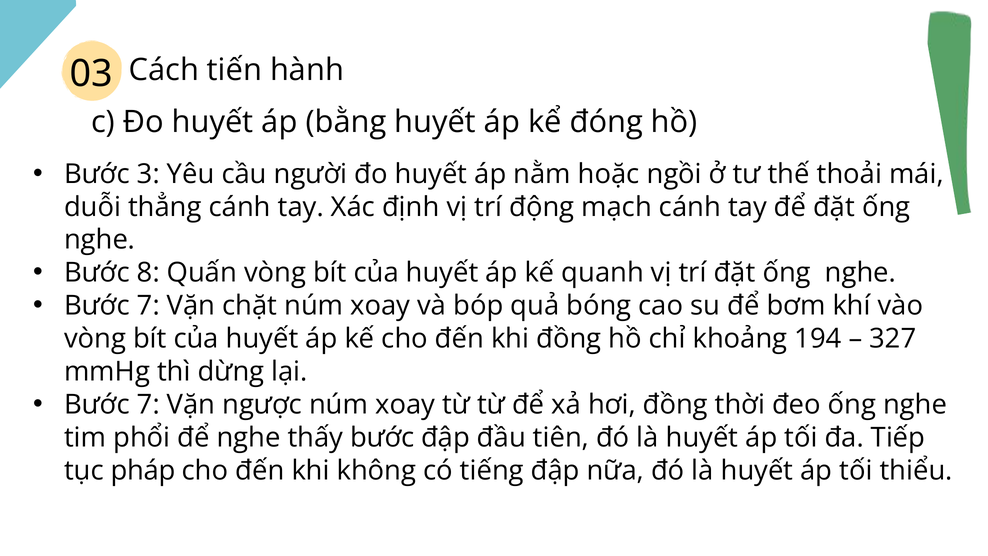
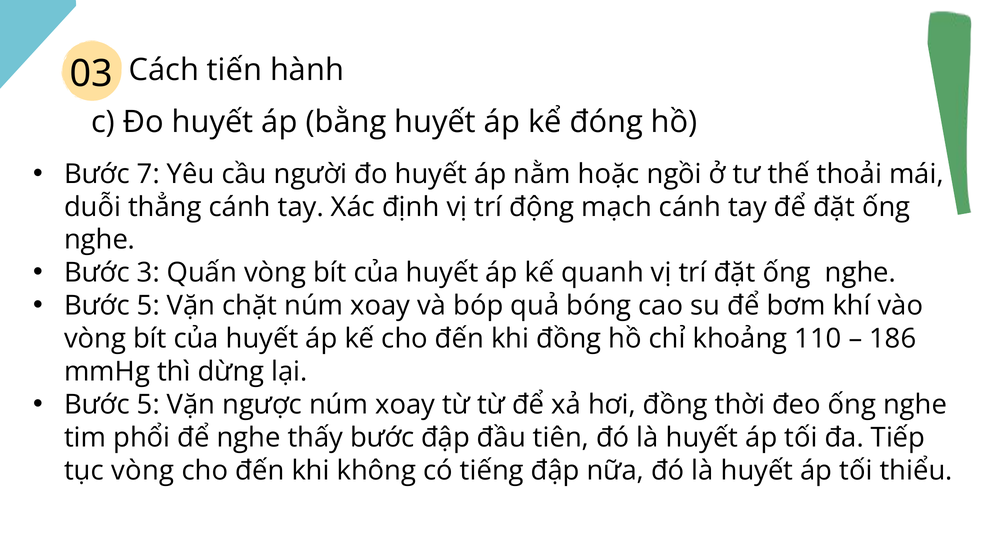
3: 3 -> 7
8: 8 -> 3
7 at (148, 306): 7 -> 5
194: 194 -> 110
327: 327 -> 186
7 at (148, 404): 7 -> 5
tục pháp: pháp -> vòng
